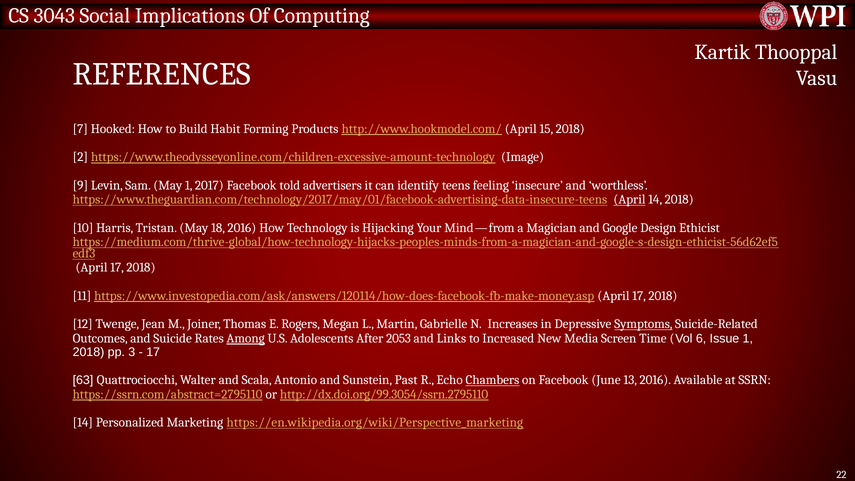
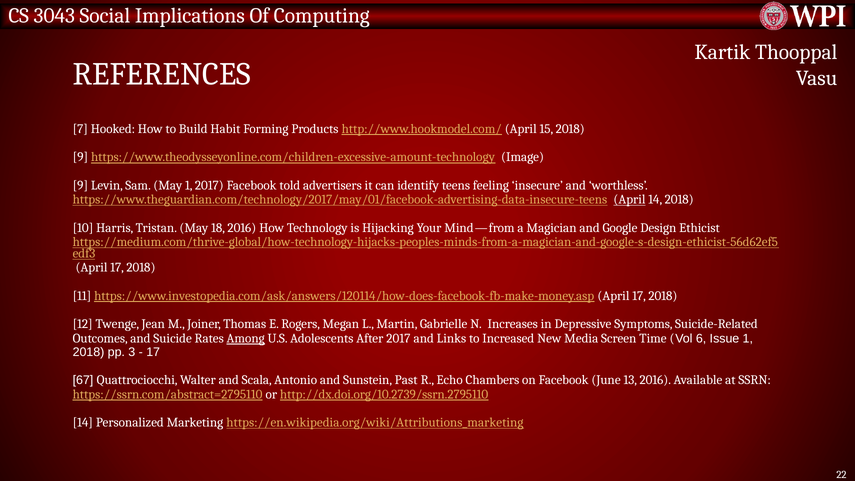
2 at (80, 157): 2 -> 9
Symptoms underline: present -> none
After 2053: 2053 -> 2017
63: 63 -> 67
Chambers underline: present -> none
http://dx.doi.org/99.3054/ssrn.2795110: http://dx.doi.org/99.3054/ssrn.2795110 -> http://dx.doi.org/10.2739/ssrn.2795110
https://en.wikipedia.org/wiki/Perspective_marketing: https://en.wikipedia.org/wiki/Perspective_marketing -> https://en.wikipedia.org/wiki/Attributions_marketing
